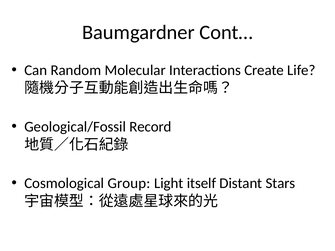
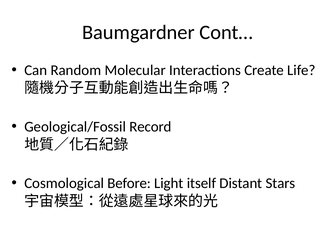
Group: Group -> Before
